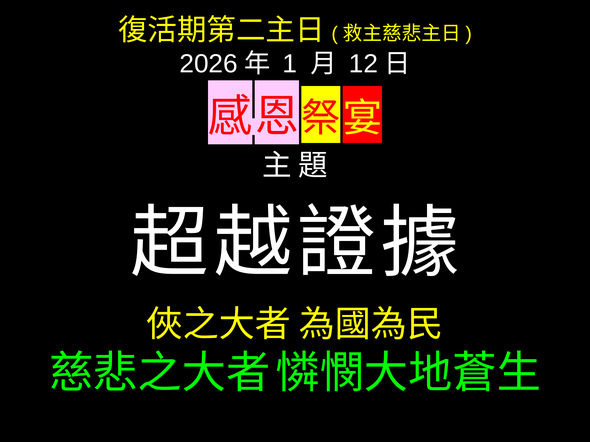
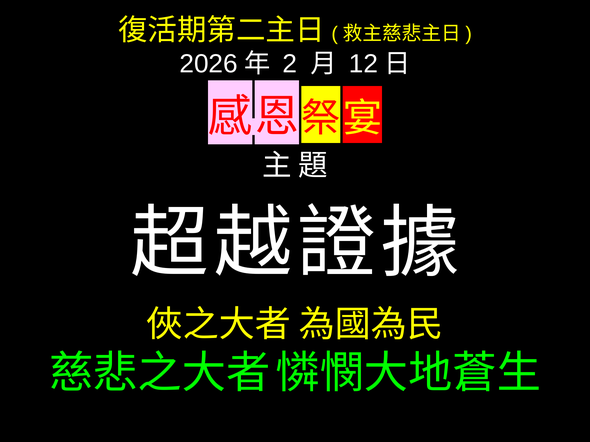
1: 1 -> 2
